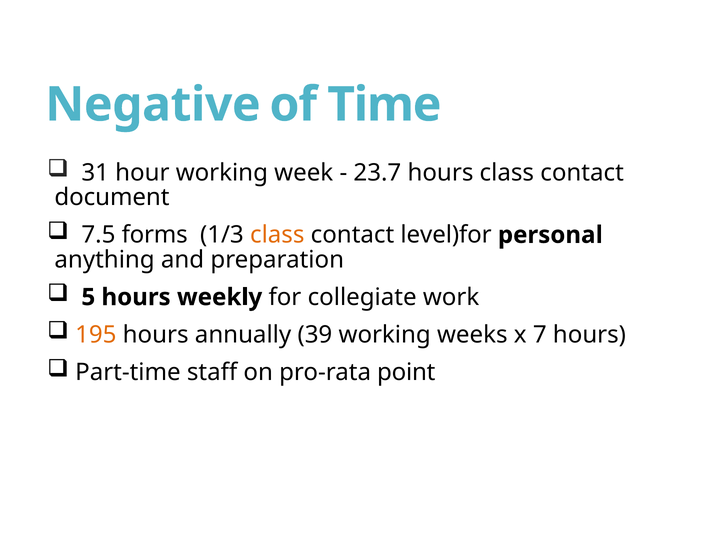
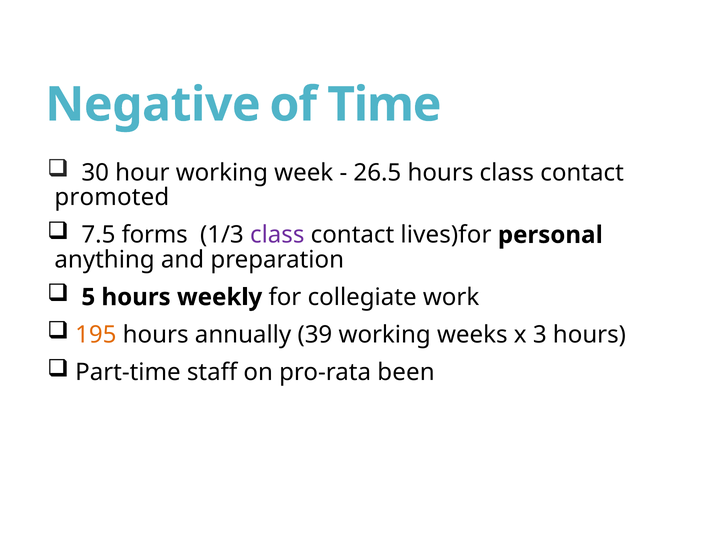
31: 31 -> 30
23.7: 23.7 -> 26.5
document: document -> promoted
class at (277, 235) colour: orange -> purple
level)for: level)for -> lives)for
7: 7 -> 3
point: point -> been
